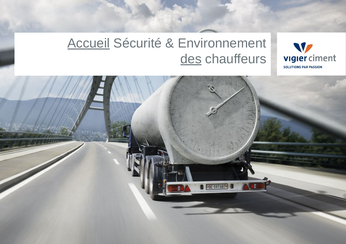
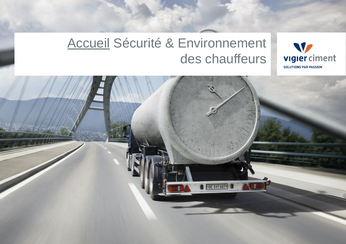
des underline: present -> none
